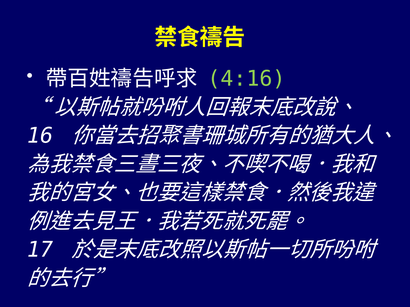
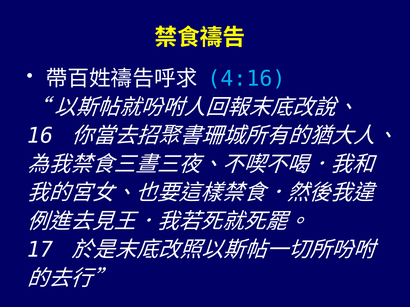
4:16 colour: light green -> light blue
